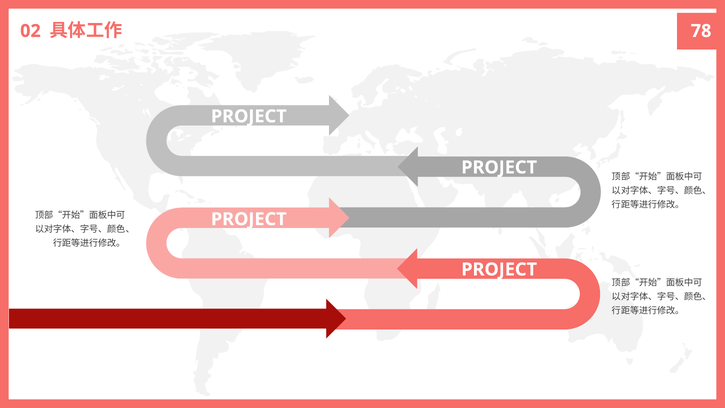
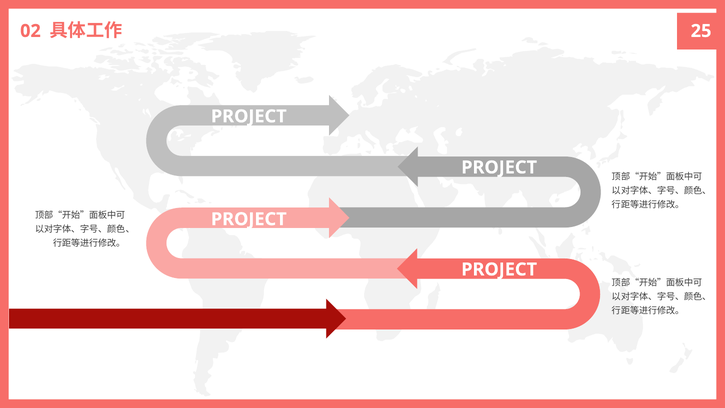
78: 78 -> 25
